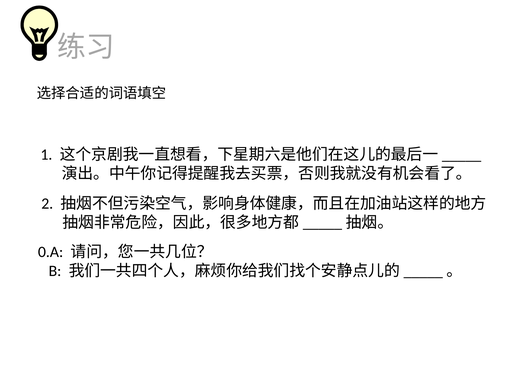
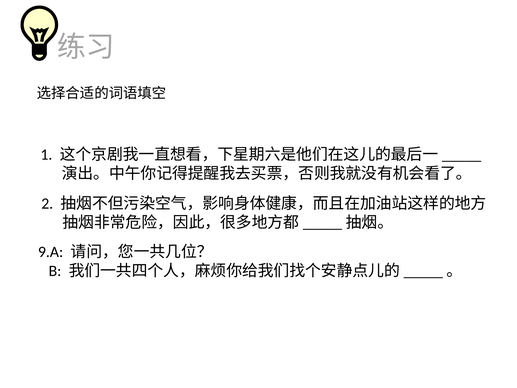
0.A: 0.A -> 9.A
